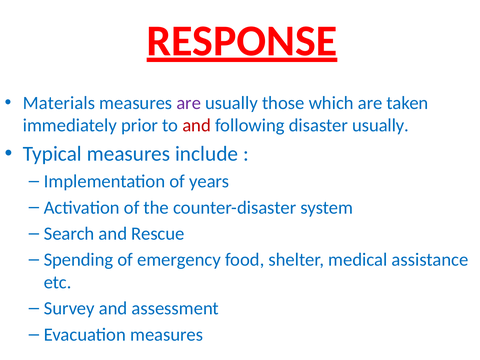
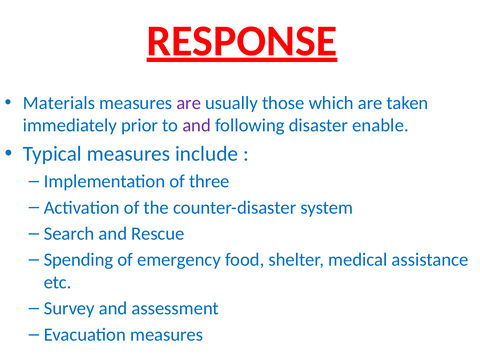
and at (197, 125) colour: red -> purple
disaster usually: usually -> enable
years: years -> three
